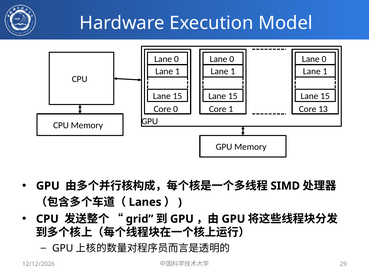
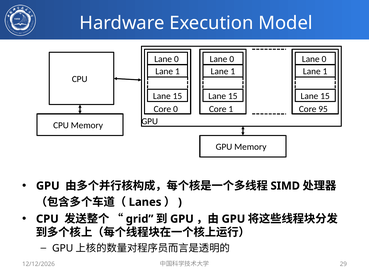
13: 13 -> 95
